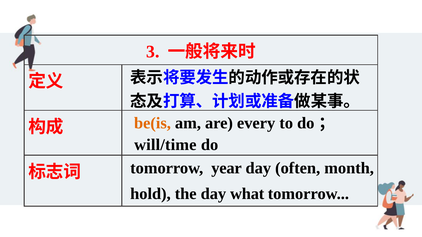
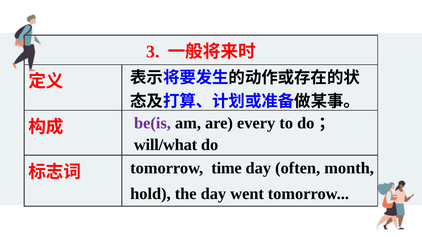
be(is colour: orange -> purple
will/time: will/time -> will/what
year: year -> time
what: what -> went
